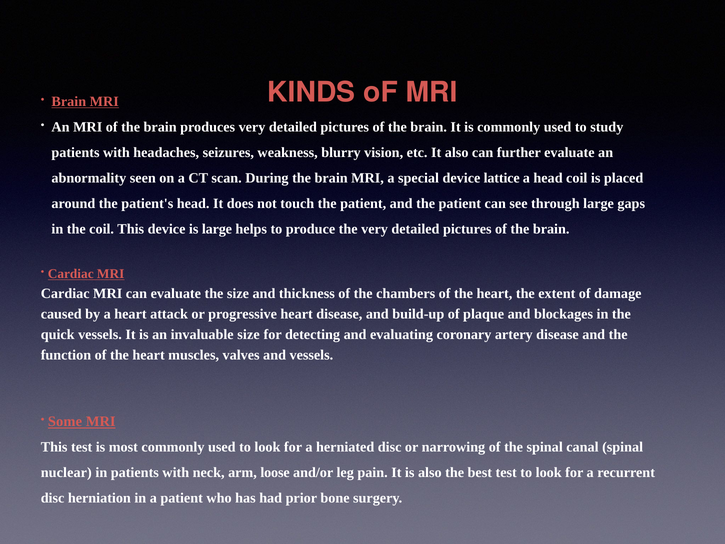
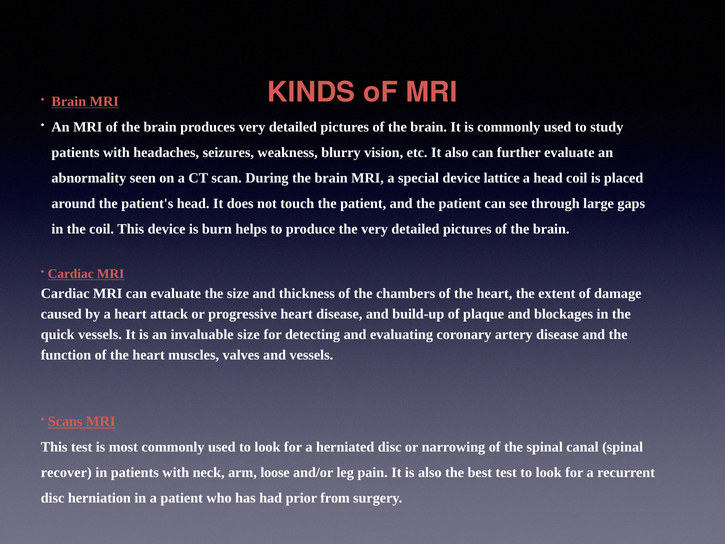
is large: large -> burn
Some: Some -> Scans
nuclear: nuclear -> recover
bone: bone -> from
